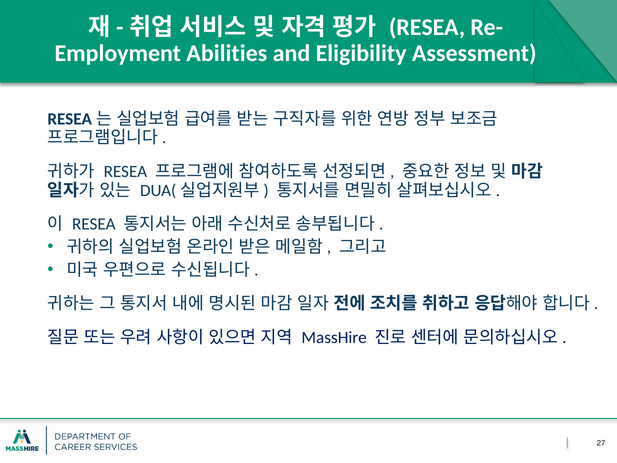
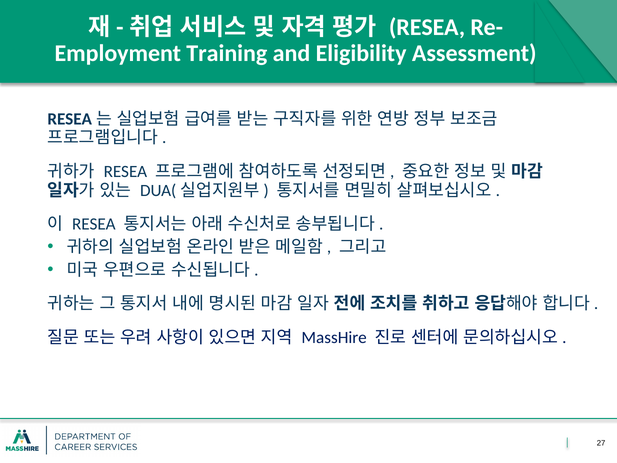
Abilities: Abilities -> Training
